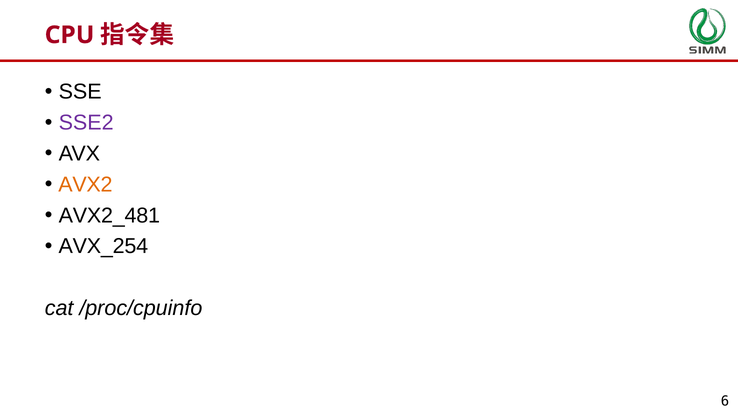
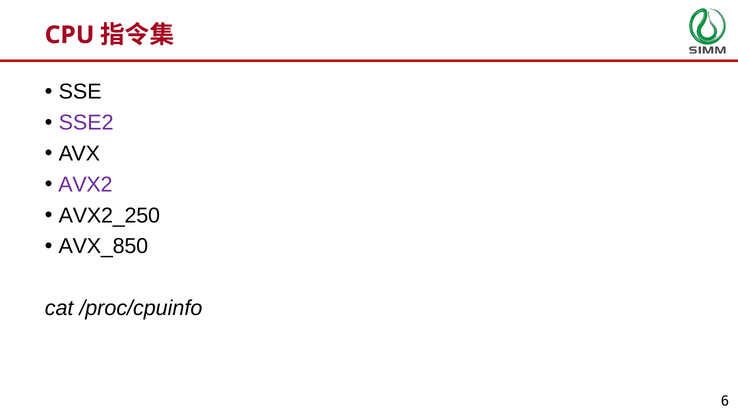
AVX2 colour: orange -> purple
AVX2_481: AVX2_481 -> AVX2_250
AVX_254: AVX_254 -> AVX_850
